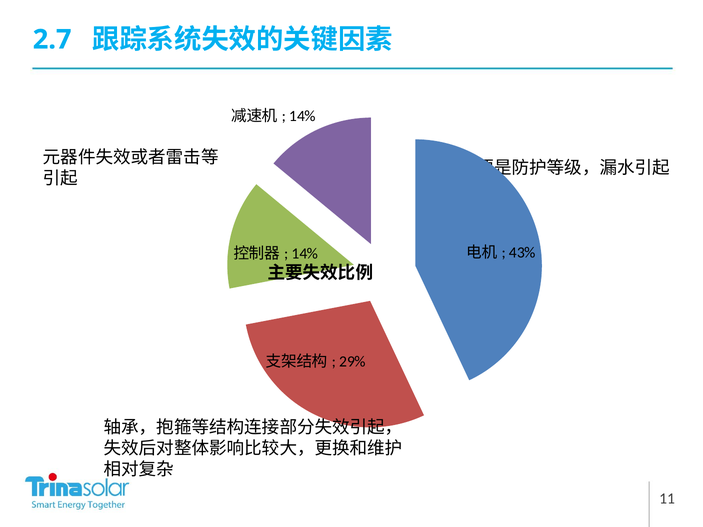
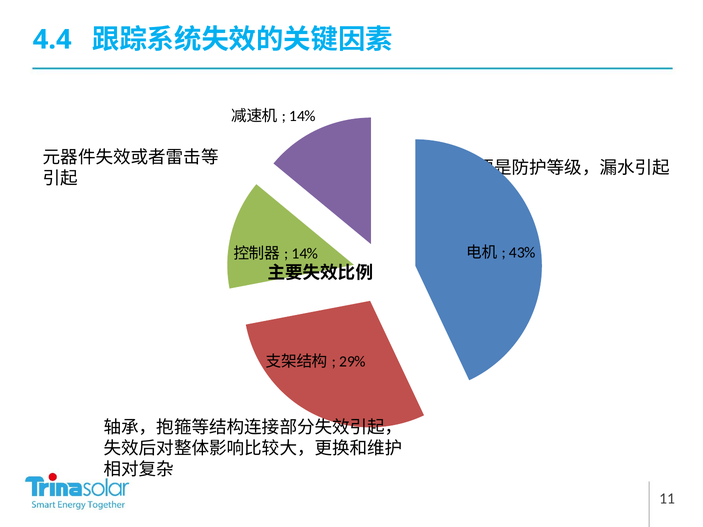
2.7: 2.7 -> 4.4
